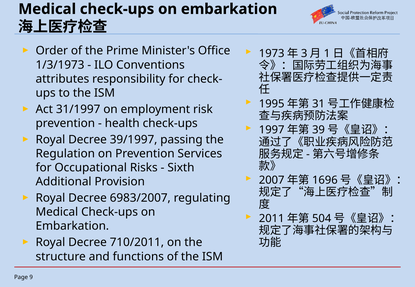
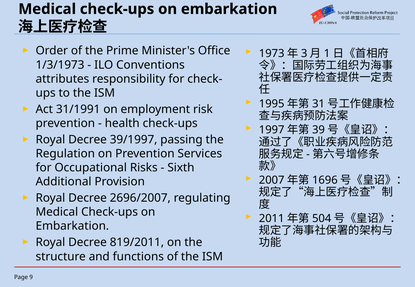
31/1997: 31/1997 -> 31/1991
6983/2007: 6983/2007 -> 2696/2007
710/2011: 710/2011 -> 819/2011
